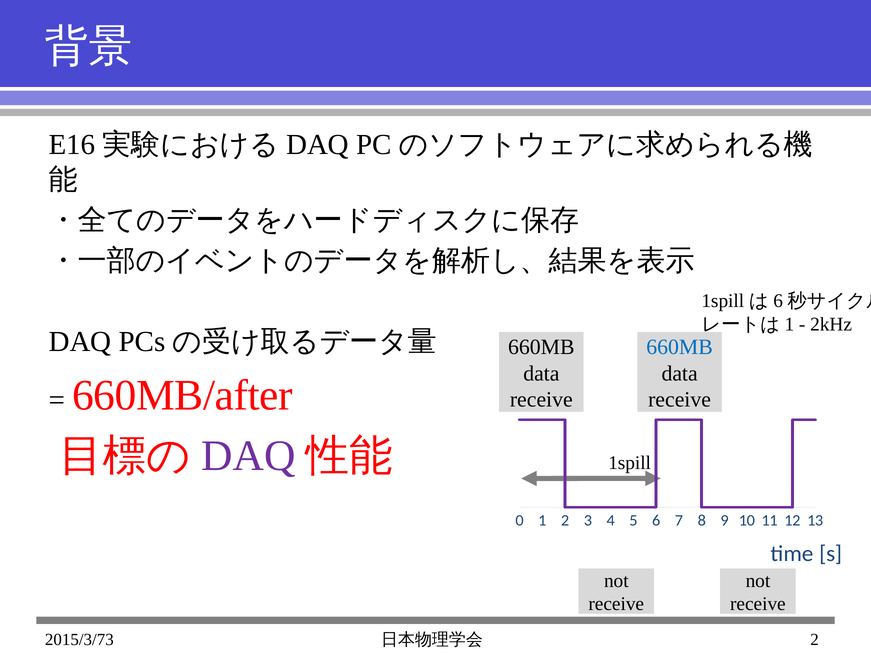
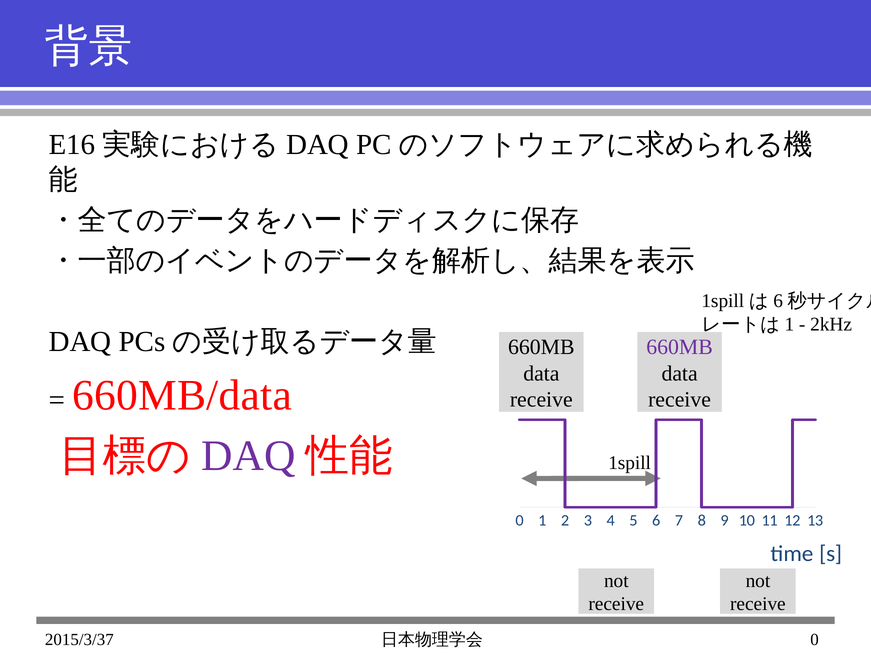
660MB at (680, 347) colour: blue -> purple
660MB/after: 660MB/after -> 660MB/data
2015/3/73: 2015/3/73 -> 2015/3/37
2 at (815, 640): 2 -> 0
